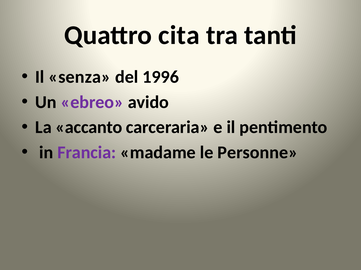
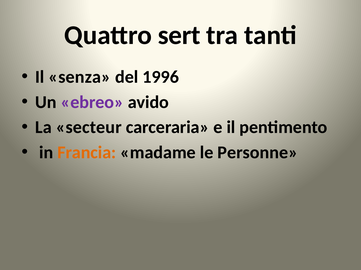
cita: cita -> sert
accanto: accanto -> secteur
Francia colour: purple -> orange
